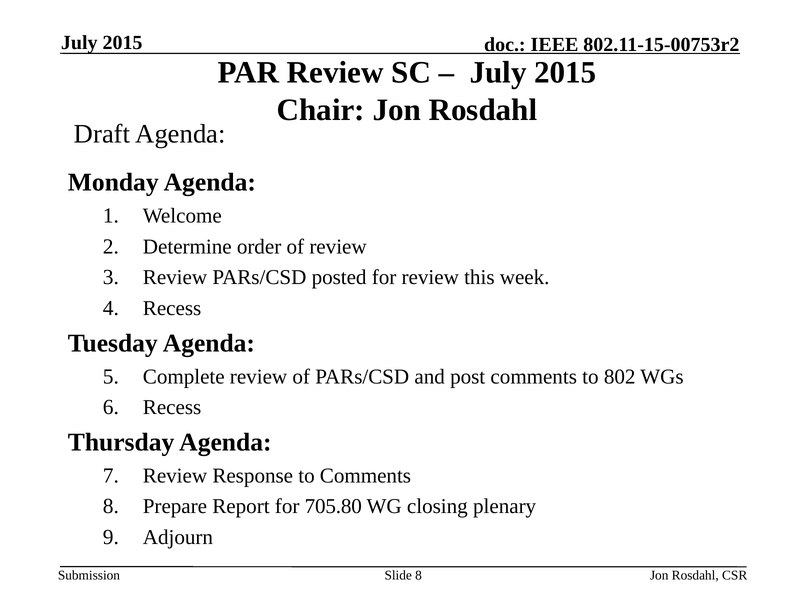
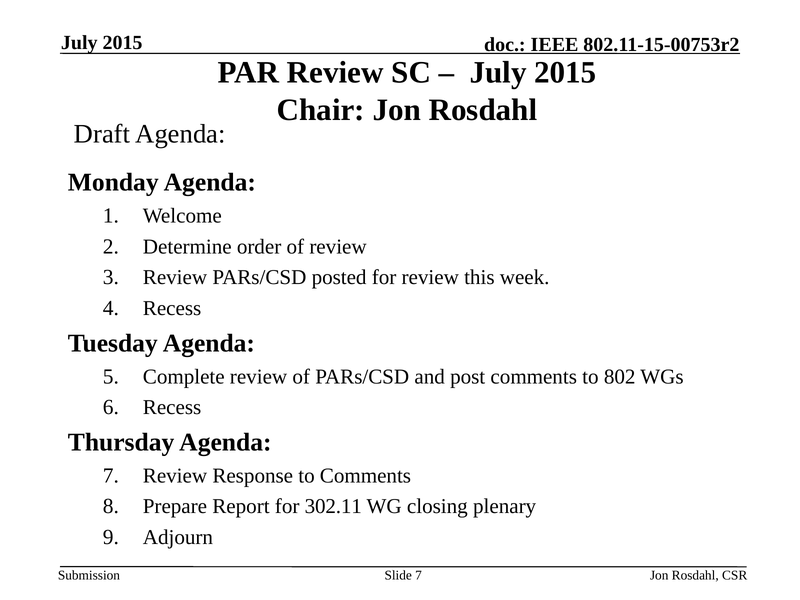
705.80: 705.80 -> 302.11
Slide 8: 8 -> 7
